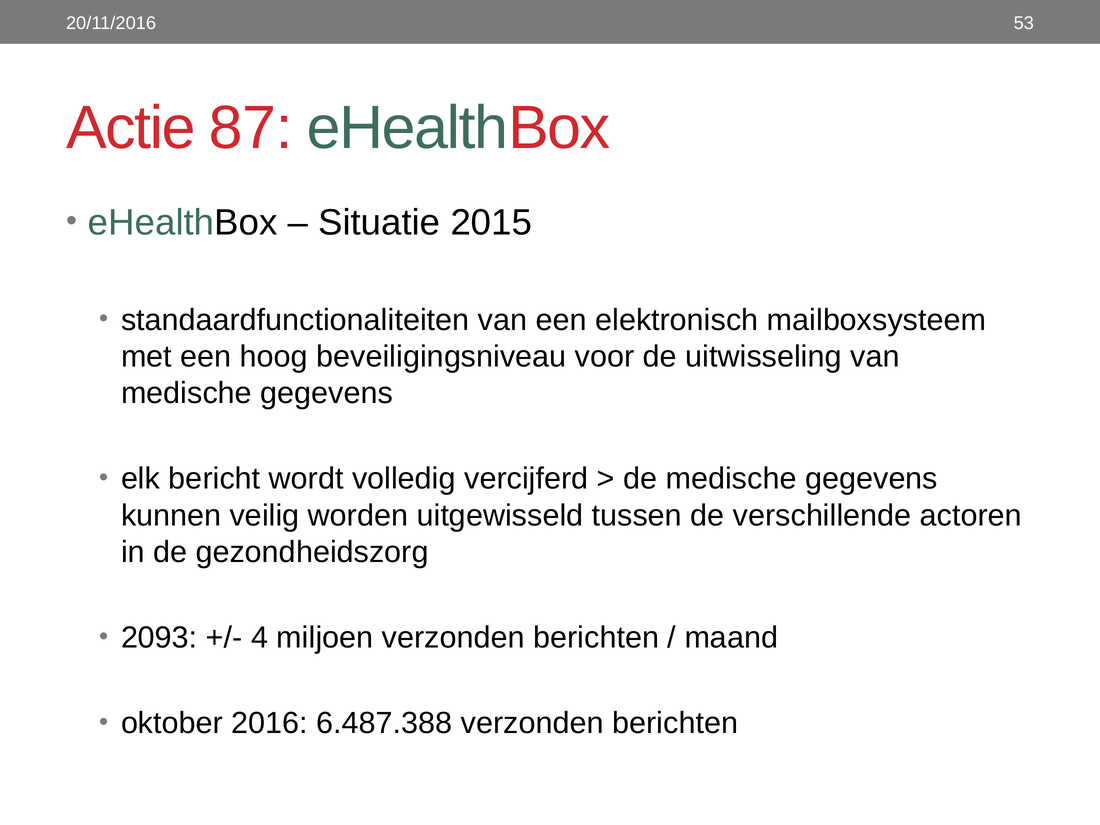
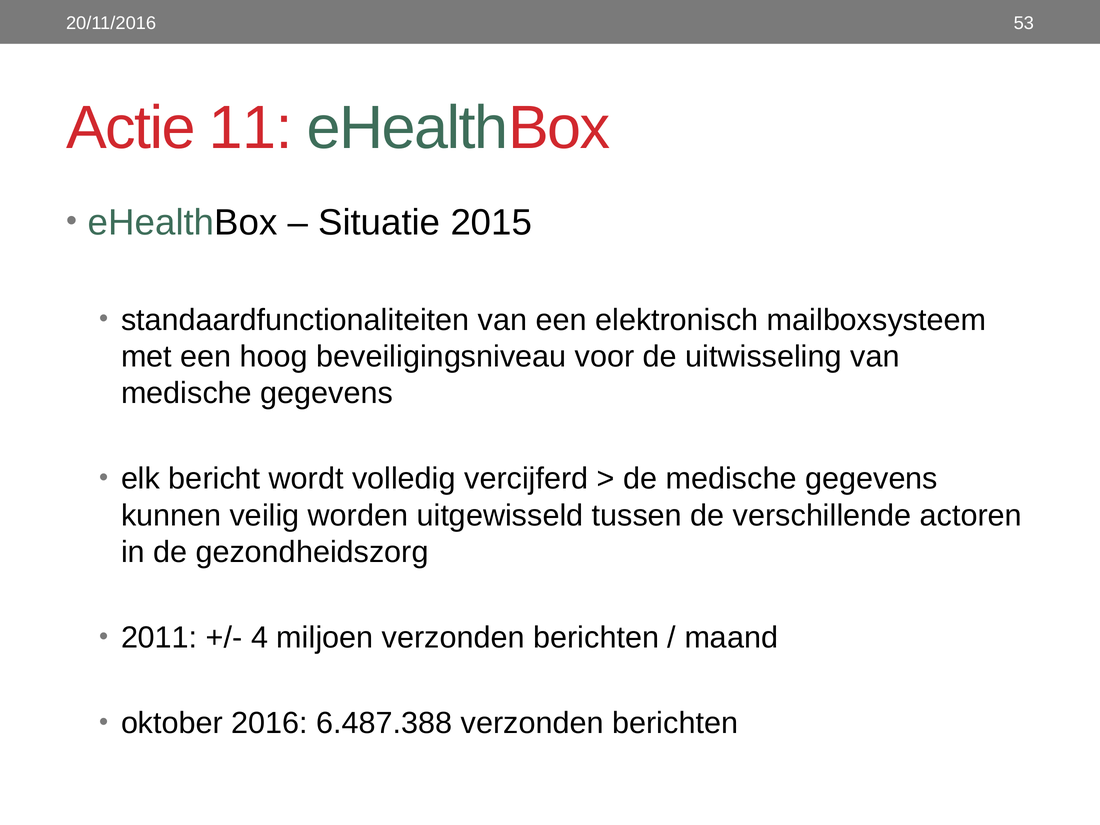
87: 87 -> 11
2093: 2093 -> 2011
